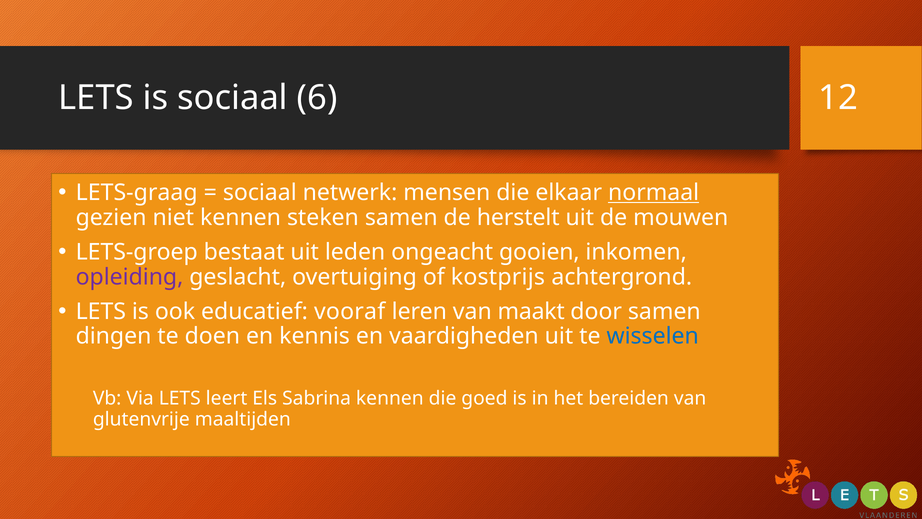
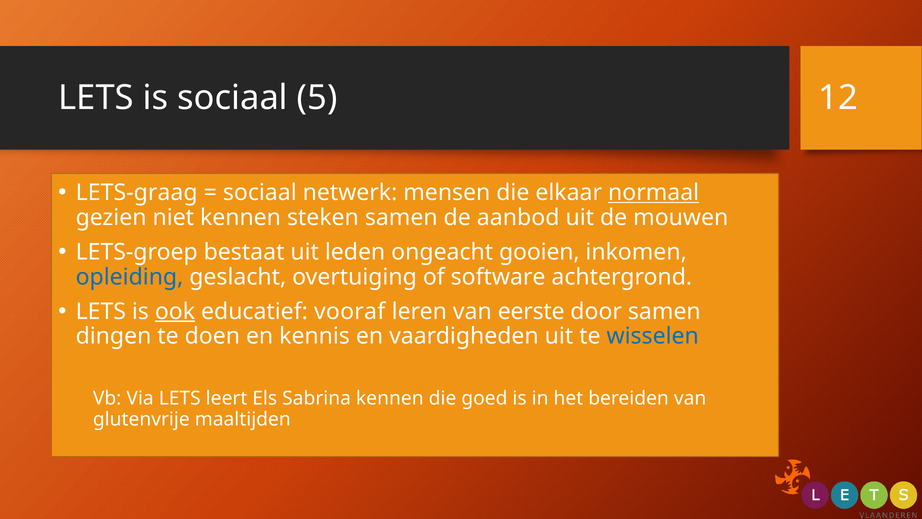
6: 6 -> 5
herstelt: herstelt -> aanbod
opleiding colour: purple -> blue
kostprijs: kostprijs -> software
ook underline: none -> present
maakt: maakt -> eerste
